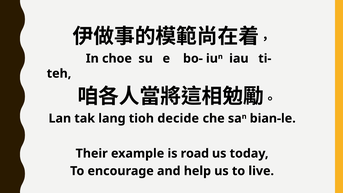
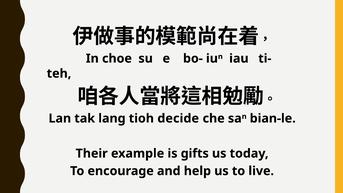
road: road -> gifts
